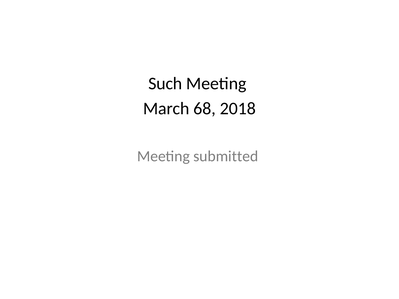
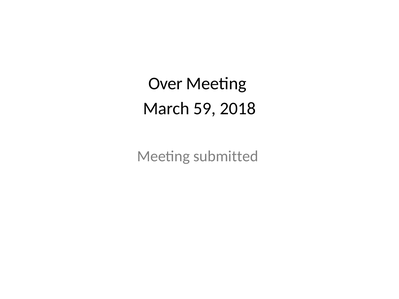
Such: Such -> Over
68: 68 -> 59
